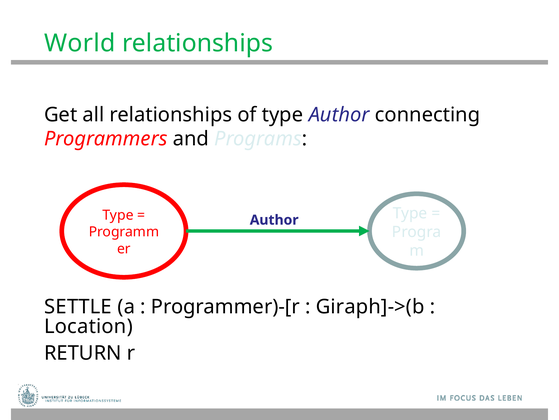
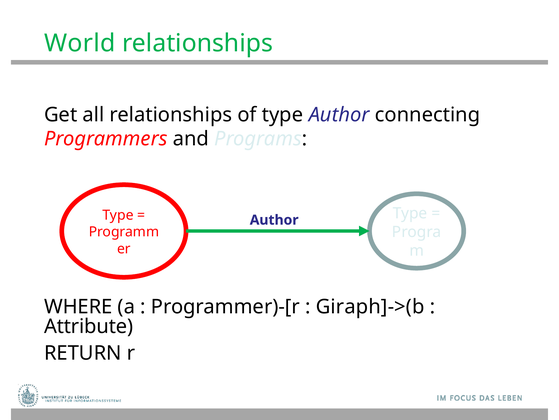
SETTLE: SETTLE -> WHERE
Location: Location -> Attribute
